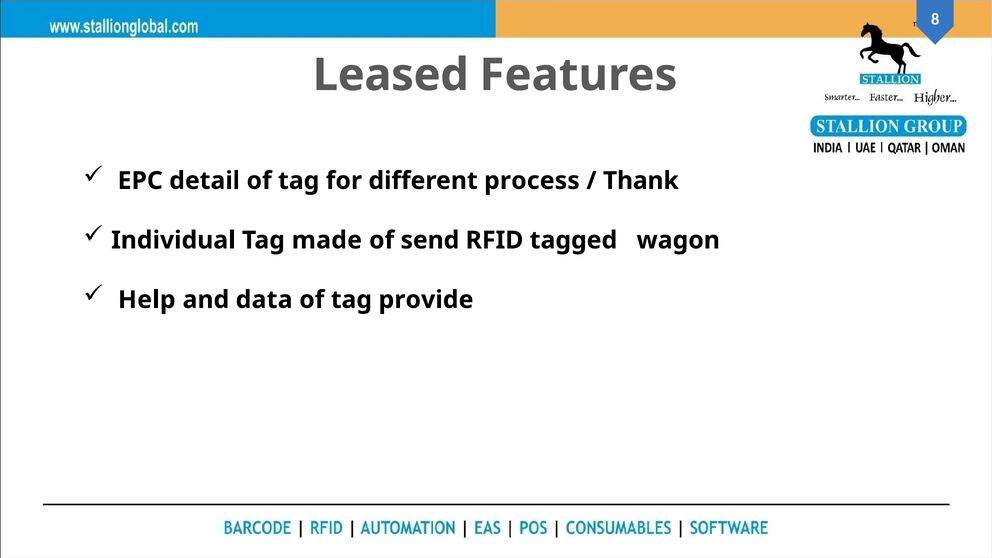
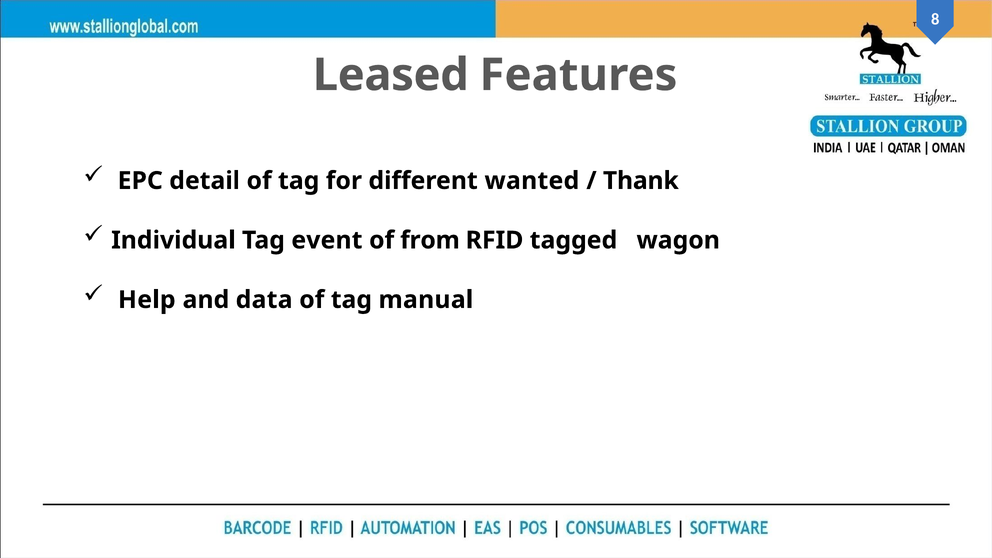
process: process -> wanted
made: made -> event
send: send -> from
provide: provide -> manual
